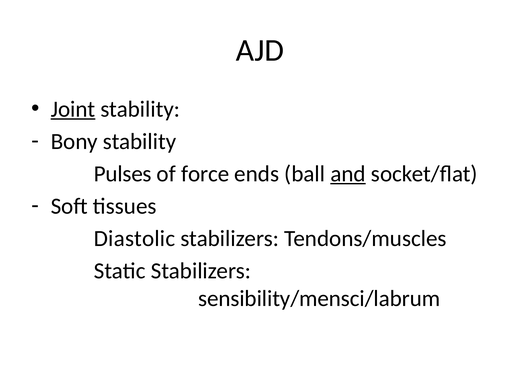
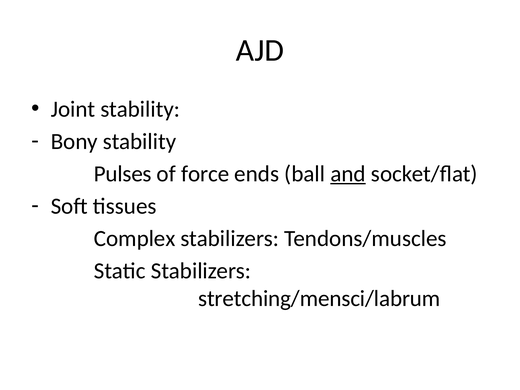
Joint underline: present -> none
Diastolic: Diastolic -> Complex
sensibility/mensci/labrum: sensibility/mensci/labrum -> stretching/mensci/labrum
